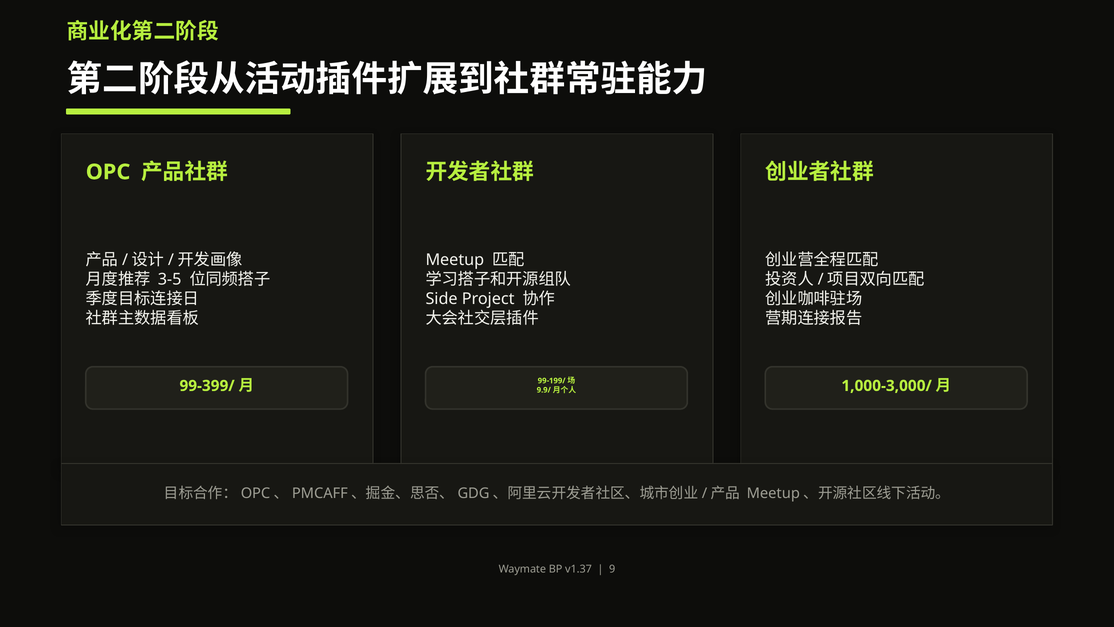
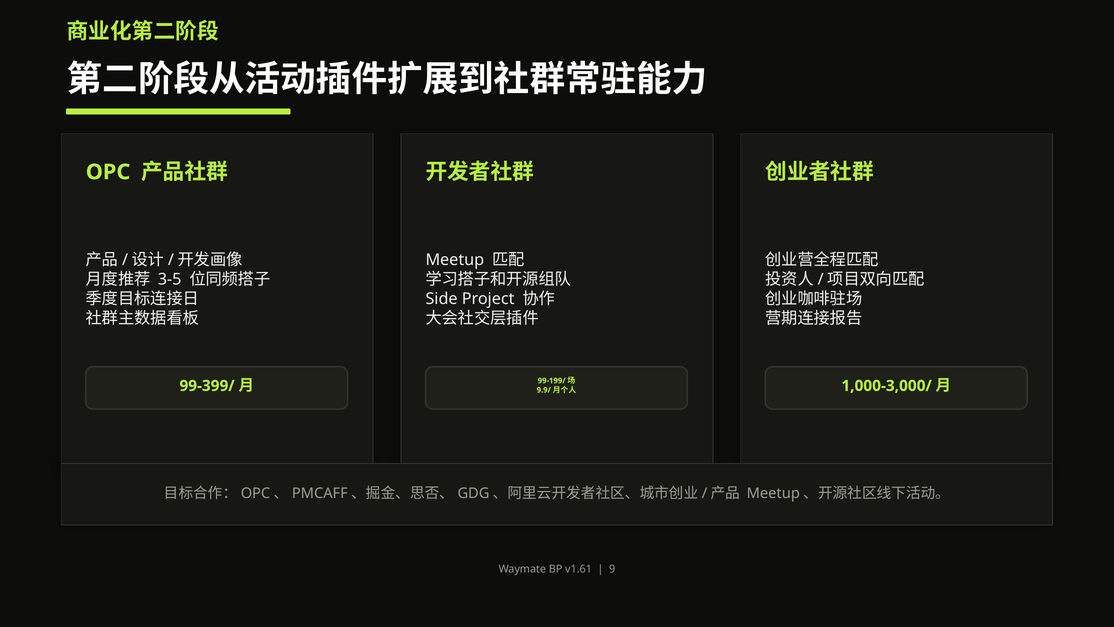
v1.37: v1.37 -> v1.61
